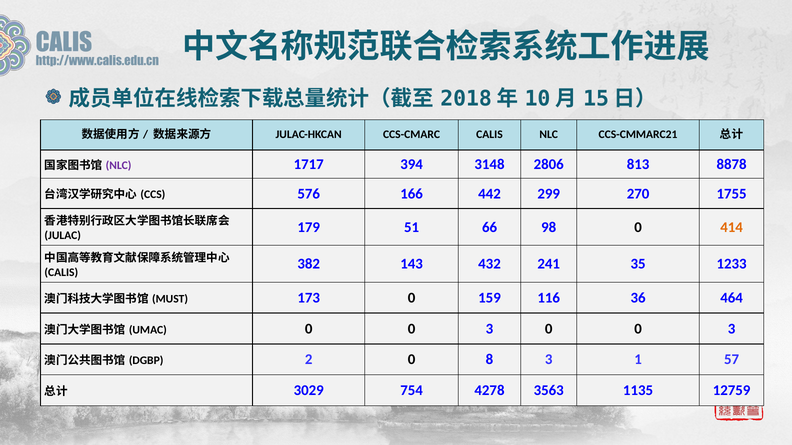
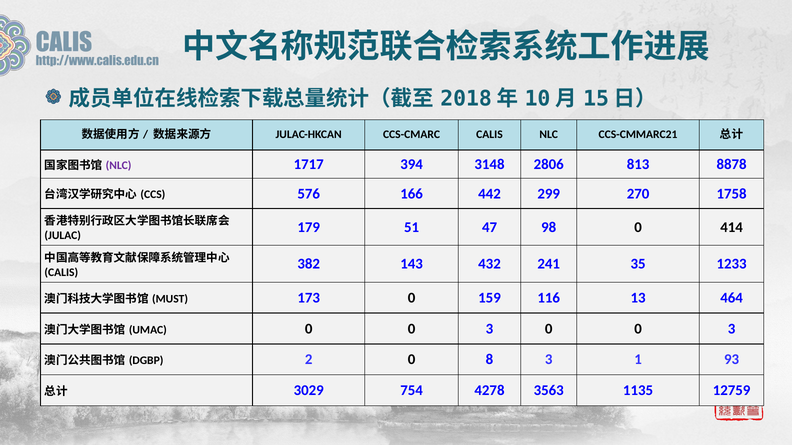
1755: 1755 -> 1758
66: 66 -> 47
414 colour: orange -> black
36: 36 -> 13
57: 57 -> 93
